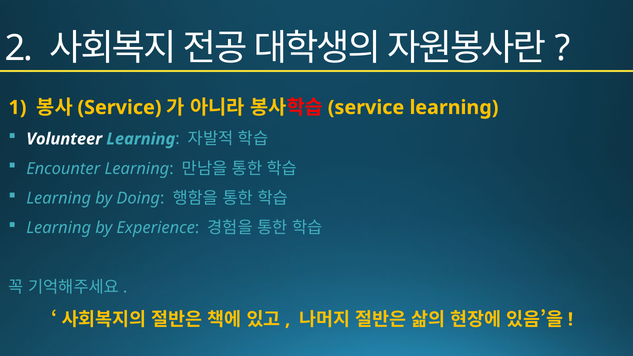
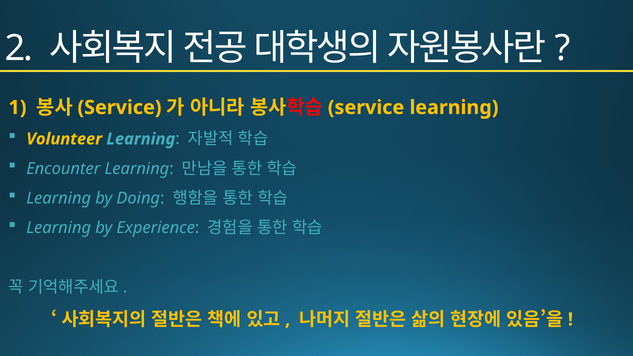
Volunteer colour: white -> yellow
